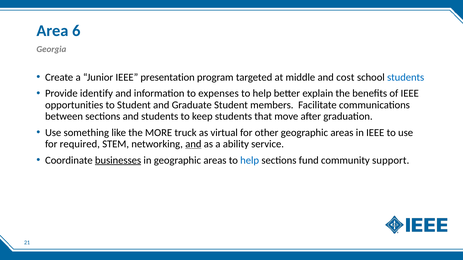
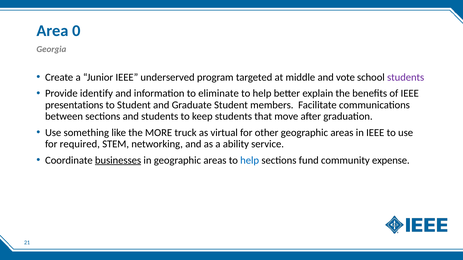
6: 6 -> 0
presentation: presentation -> underserved
cost: cost -> vote
students at (406, 77) colour: blue -> purple
expenses: expenses -> eliminate
opportunities: opportunities -> presentations
and at (193, 144) underline: present -> none
support: support -> expense
